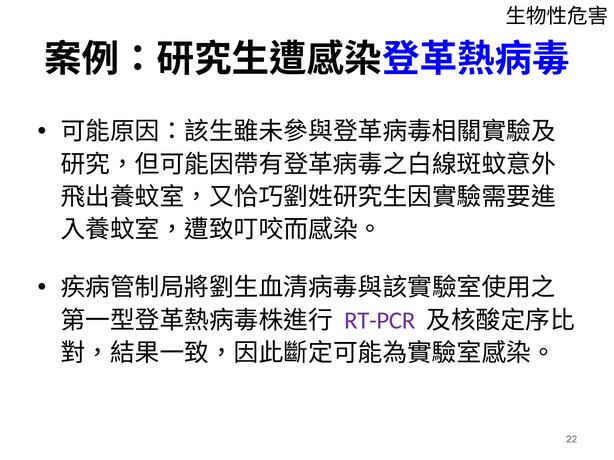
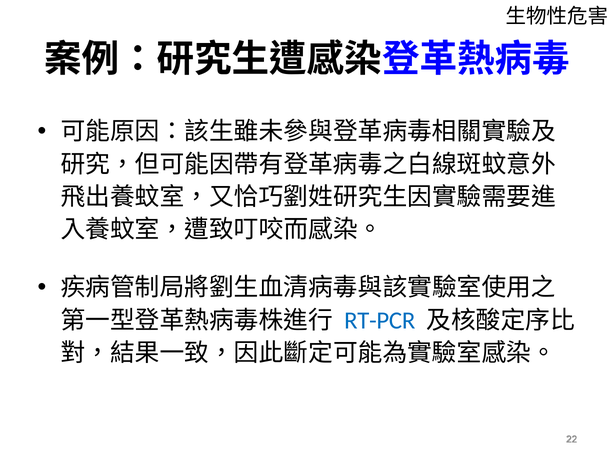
RT-PCR colour: purple -> blue
